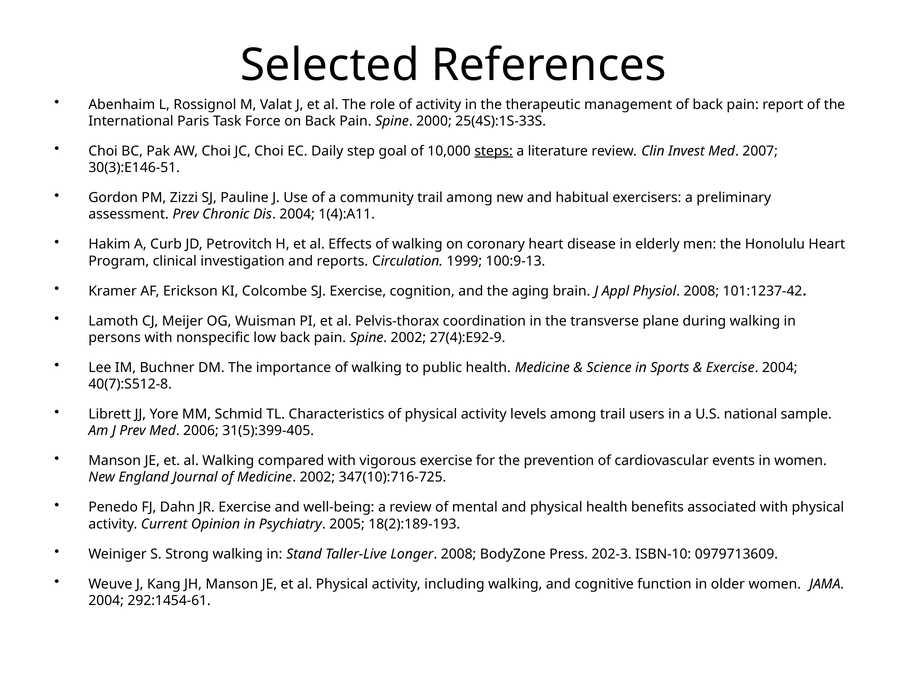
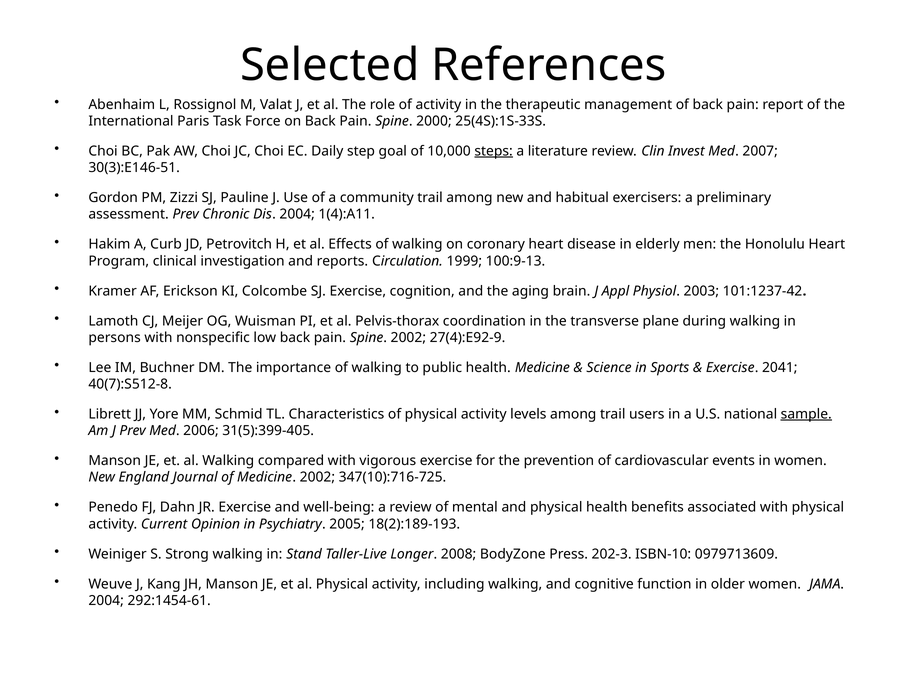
Physiol 2008: 2008 -> 2003
Exercise 2004: 2004 -> 2041
sample underline: none -> present
